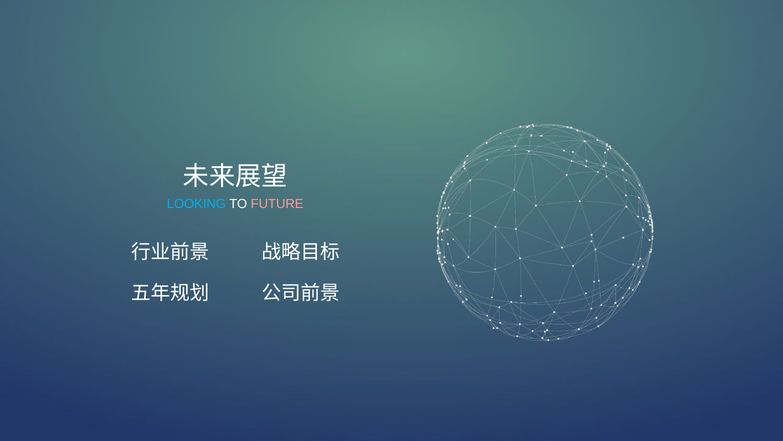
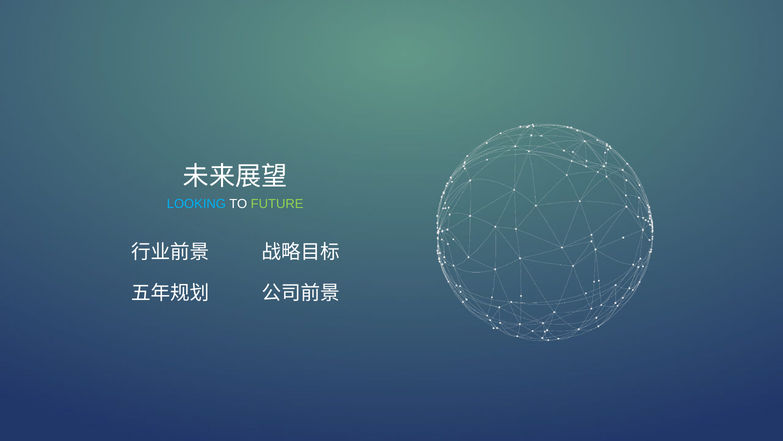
FUTURE colour: pink -> light green
